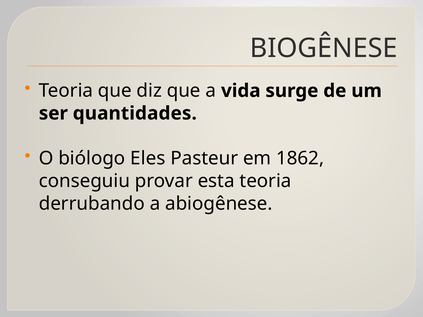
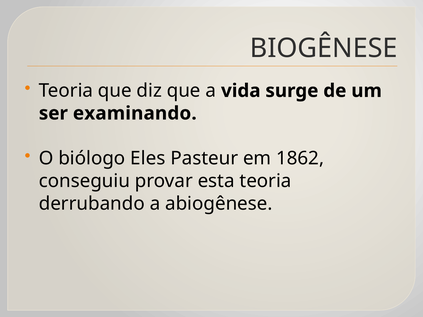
quantidades: quantidades -> examinando
